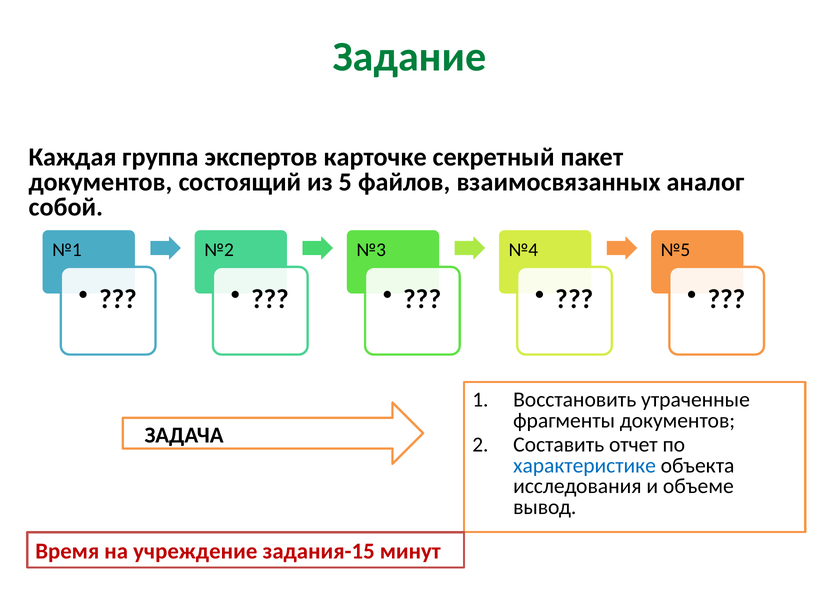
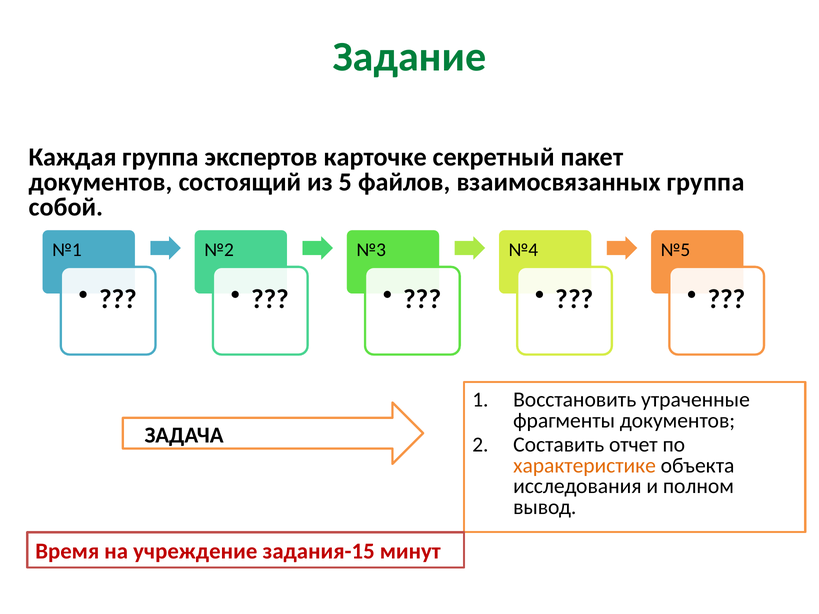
взаимосвязанных аналог: аналог -> группа
характеристике colour: blue -> orange
объеме: объеме -> полном
